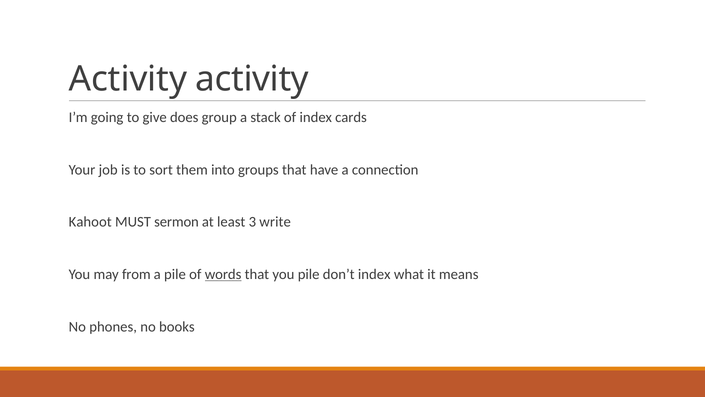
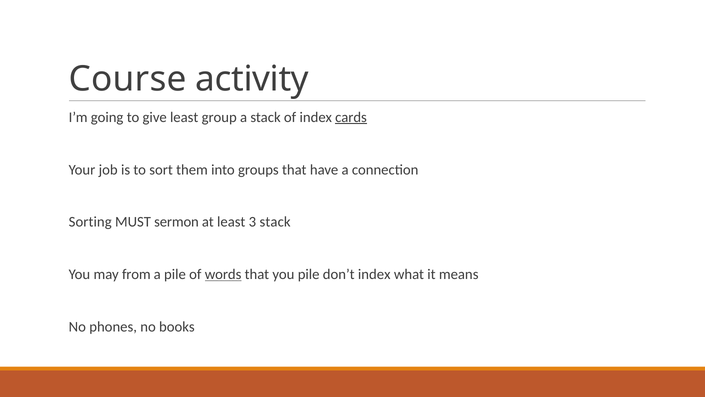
Activity at (128, 79): Activity -> Course
give does: does -> least
cards underline: none -> present
Kahoot: Kahoot -> Sorting
3 write: write -> stack
